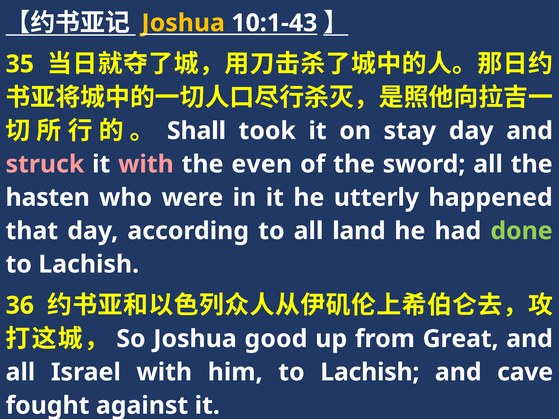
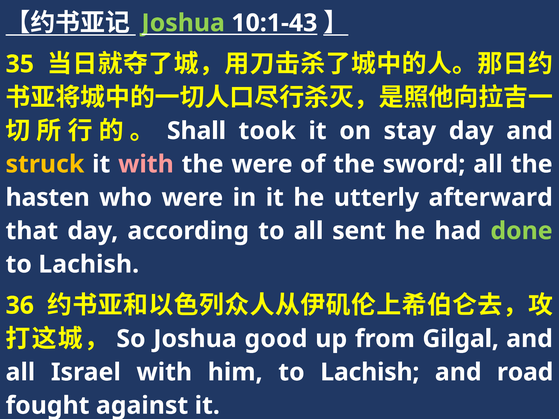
Joshua at (183, 23) colour: yellow -> light green
struck colour: pink -> yellow
the even: even -> were
happened: happened -> afterward
land: land -> sent
Great: Great -> Gilgal
cave: cave -> road
